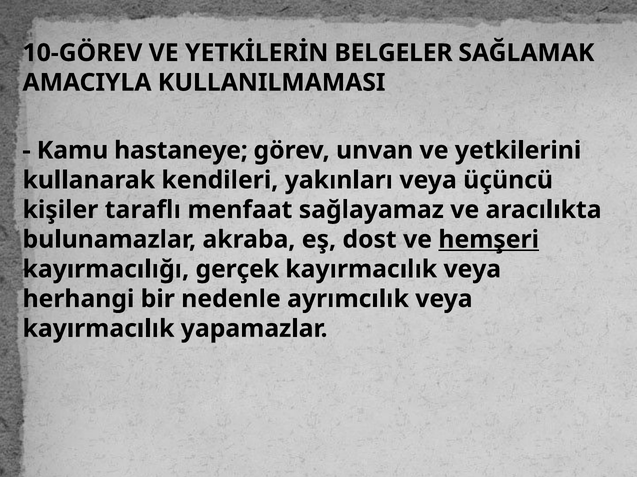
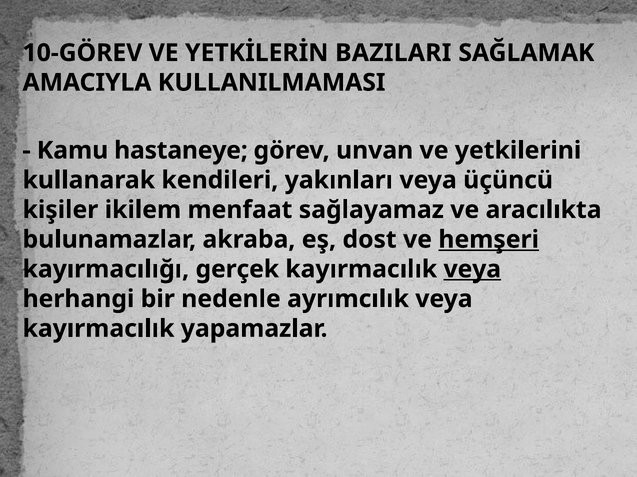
BELGELER: BELGELER -> BAZILARI
taraflı: taraflı -> ikilem
veya at (472, 270) underline: none -> present
